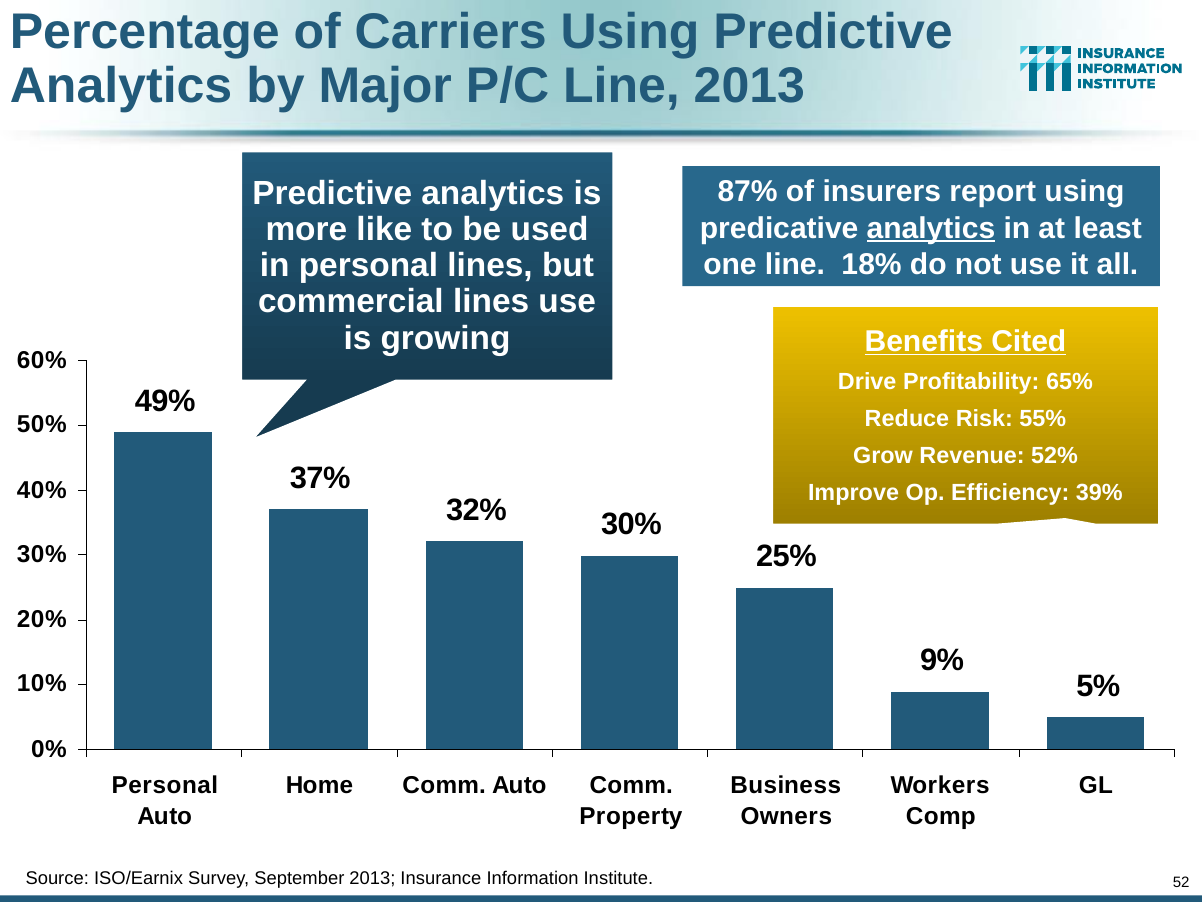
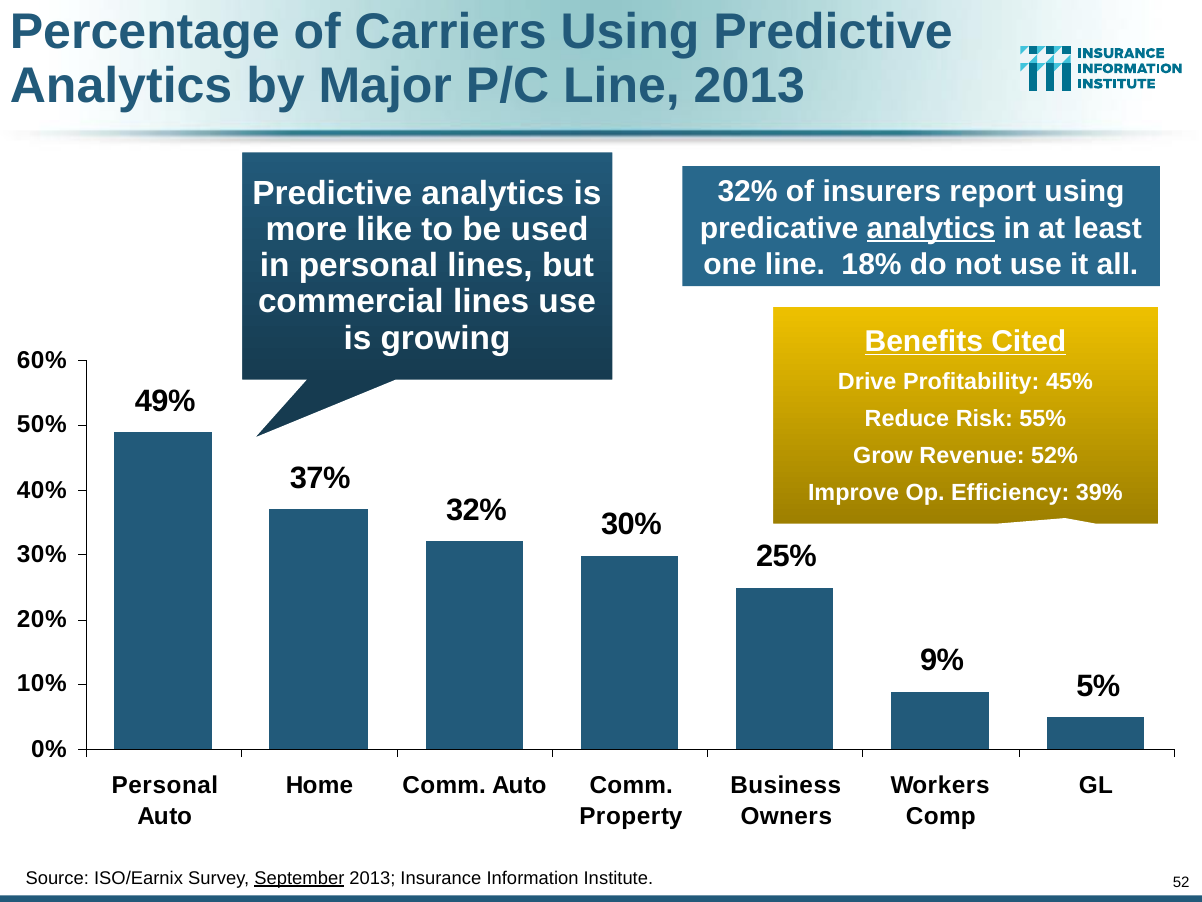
87% at (748, 192): 87% -> 32%
65%: 65% -> 45%
September underline: none -> present
